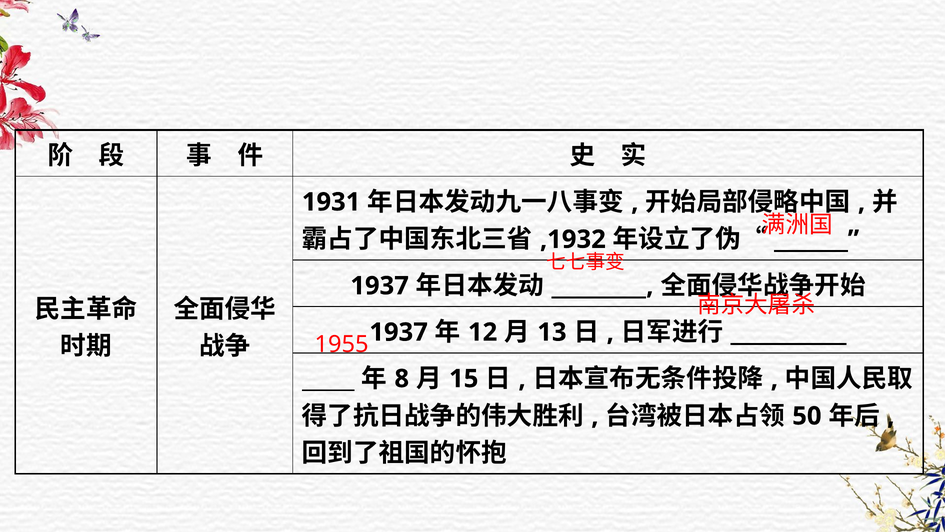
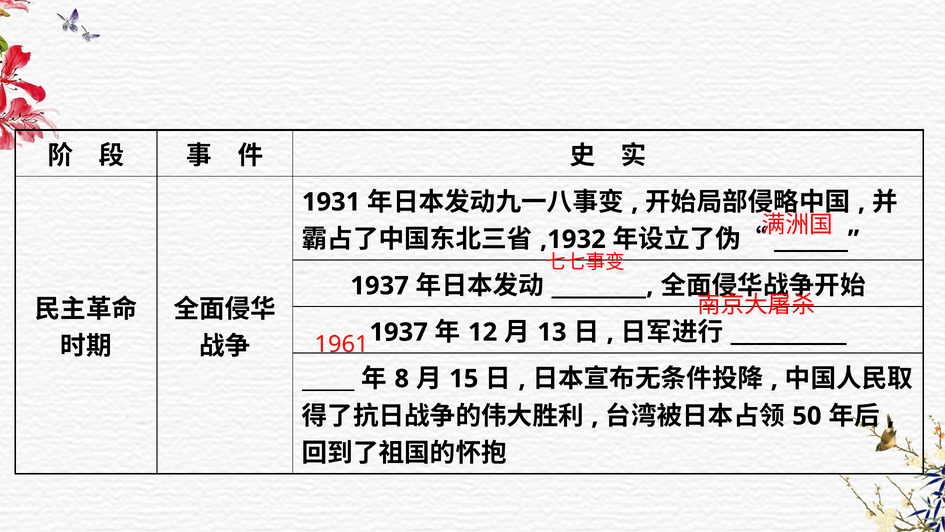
1955: 1955 -> 1961
